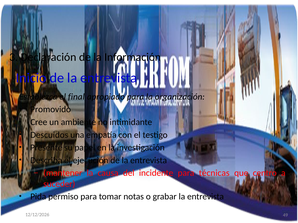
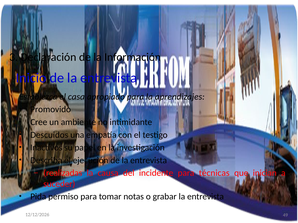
final: final -> casa
organización: organización -> aprendizajes
Presente: Presente -> Inactivos
mantener: mantener -> realizadas
centro: centro -> inician
